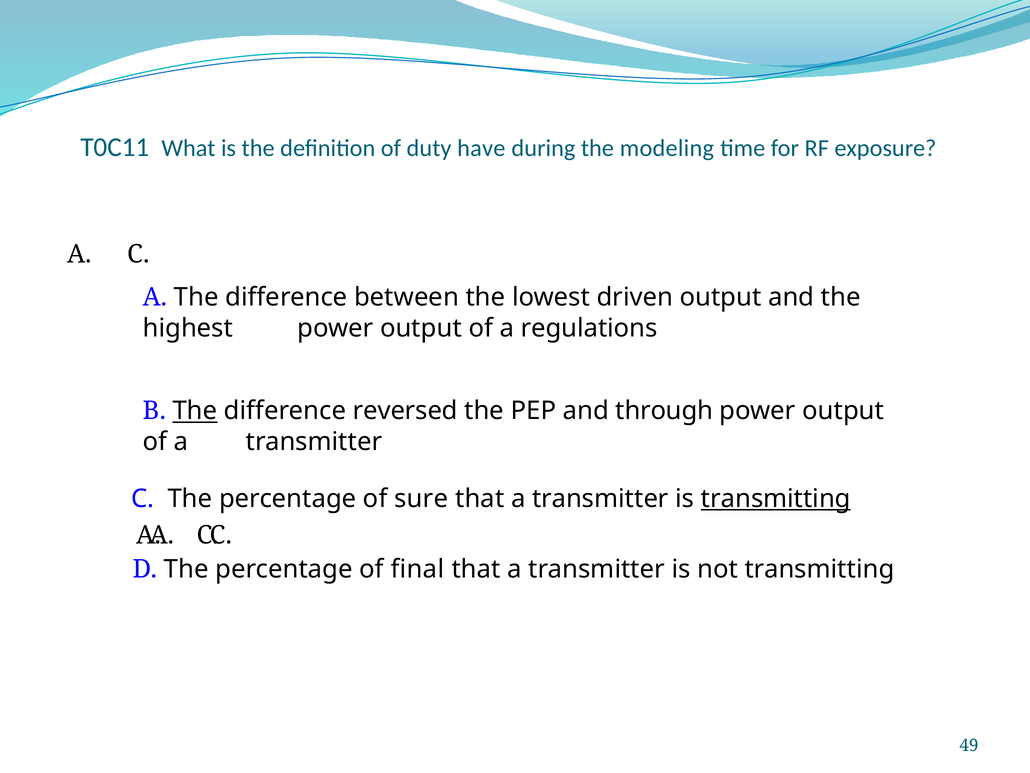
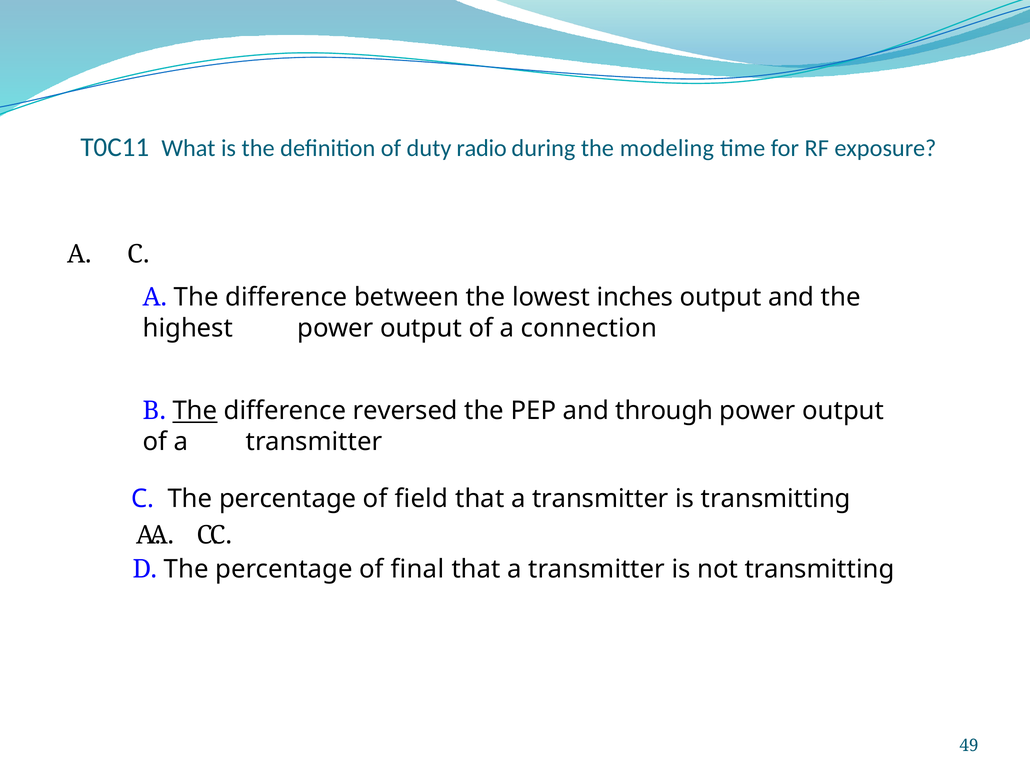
have: have -> radio
driven: driven -> inches
regulations: regulations -> connection
sure: sure -> field
transmitting at (776, 498) underline: present -> none
